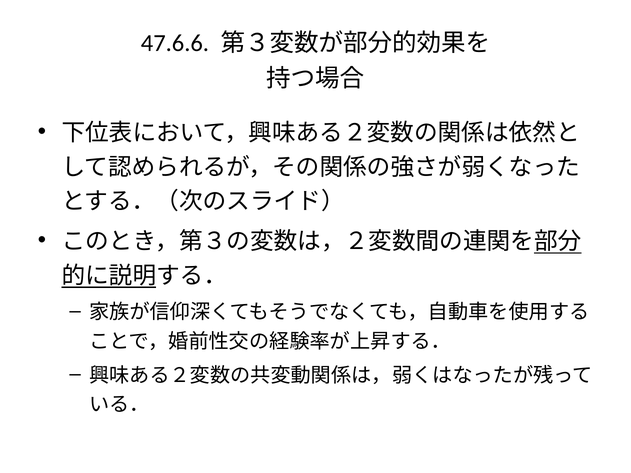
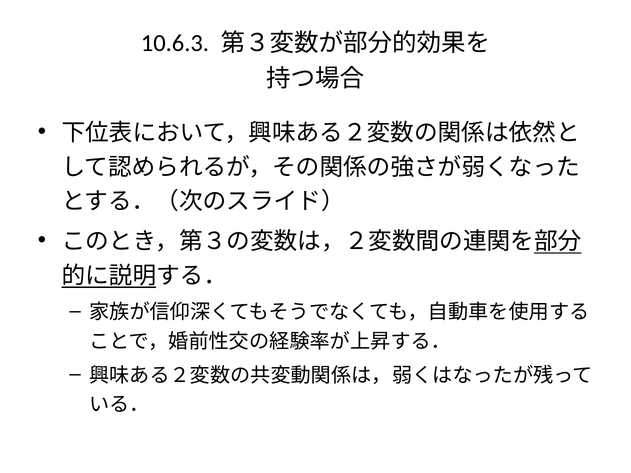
47.6.6: 47.6.6 -> 10.6.3
